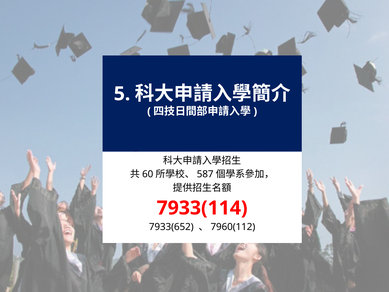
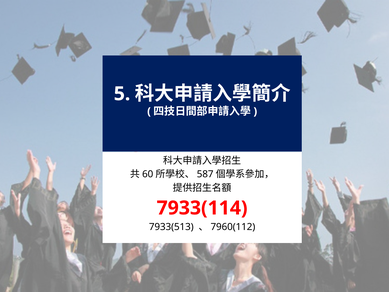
7933(652: 7933(652 -> 7933(513
